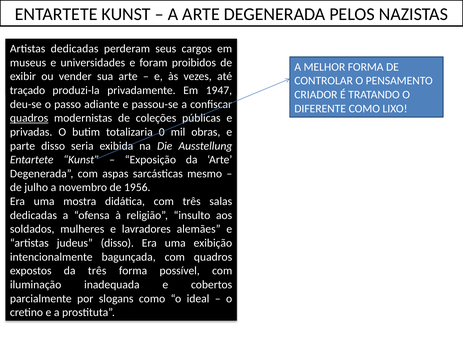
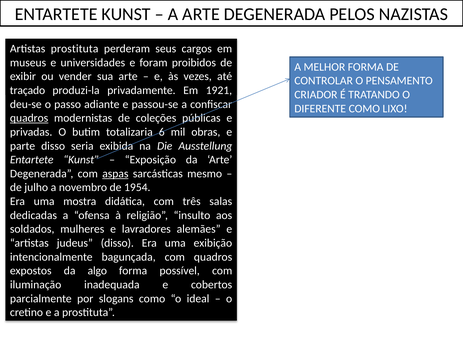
Artistas dedicadas: dedicadas -> prostituta
1947: 1947 -> 1921
0: 0 -> 6
aspas underline: none -> present
1956: 1956 -> 1954
da três: três -> algo
